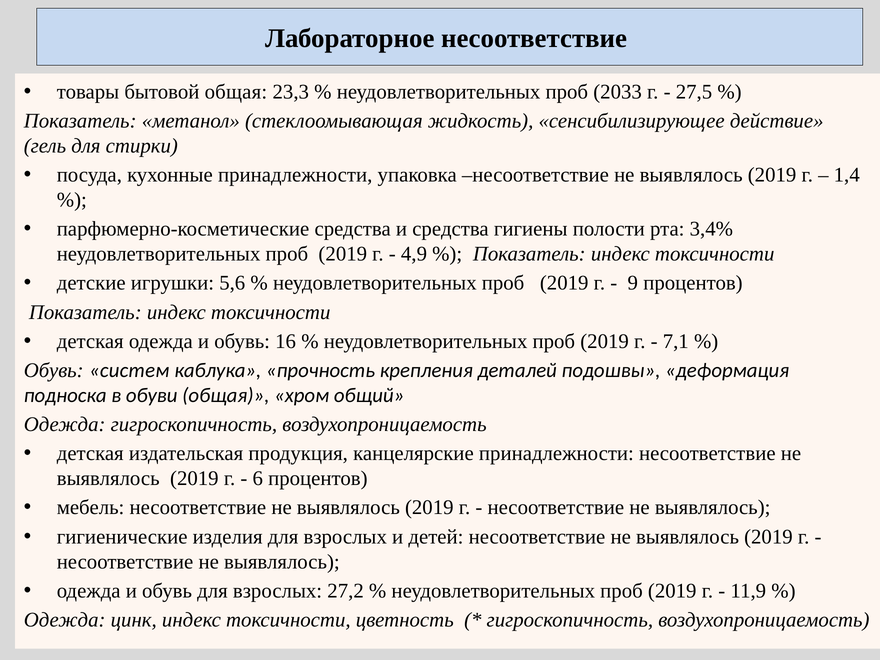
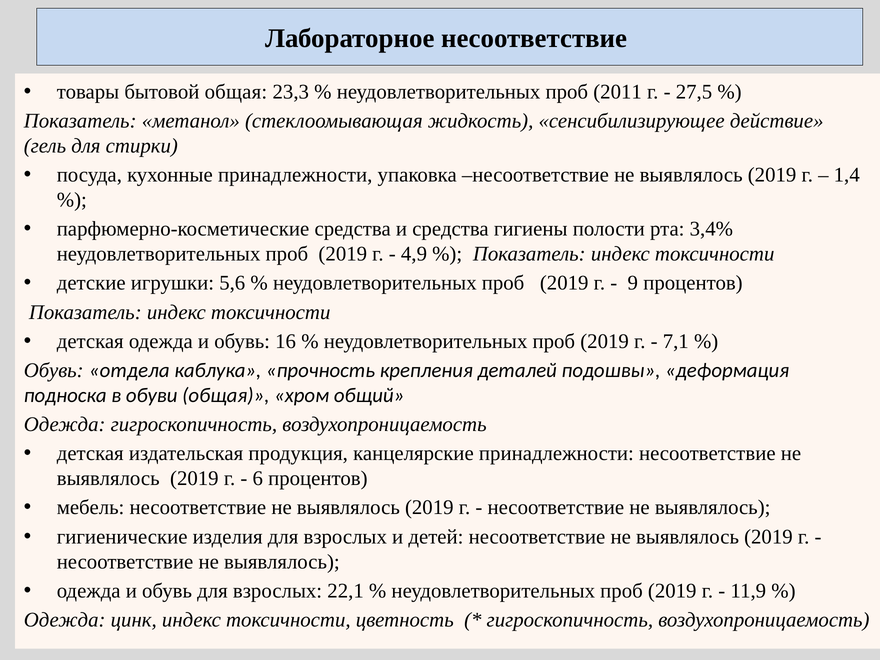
2033: 2033 -> 2011
систем: систем -> отдела
27,2: 27,2 -> 22,1
